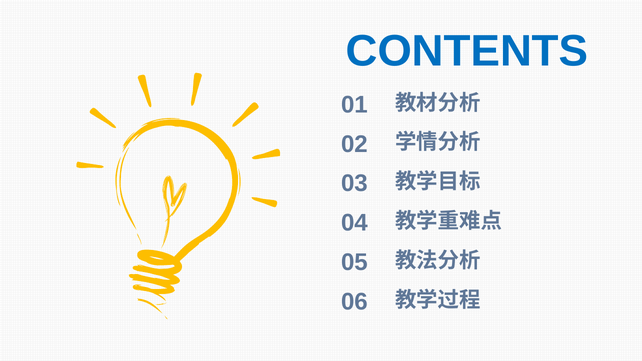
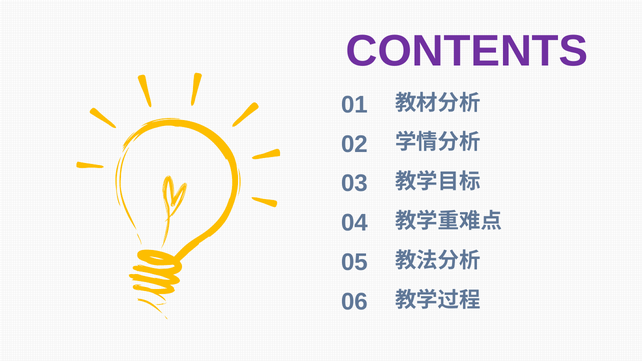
CONTENTS colour: blue -> purple
